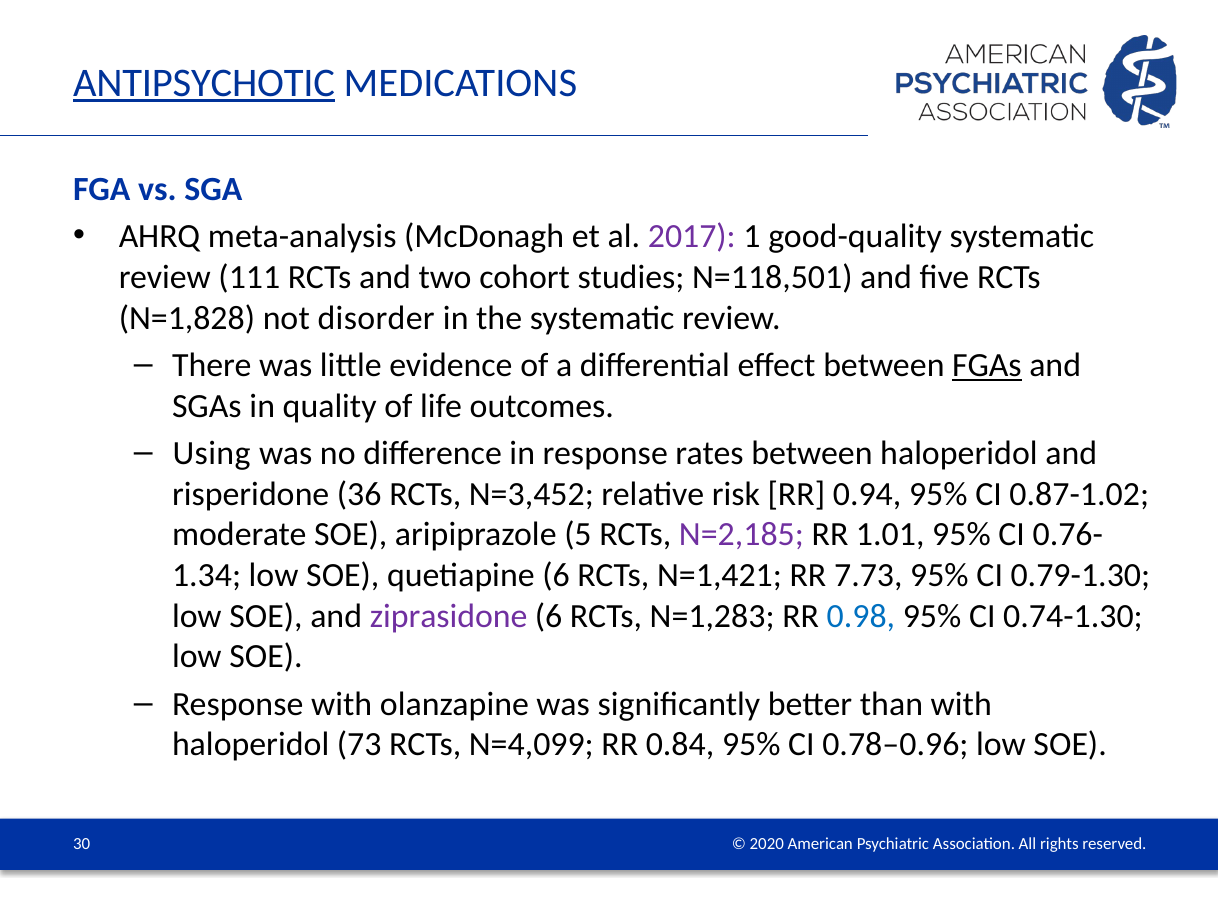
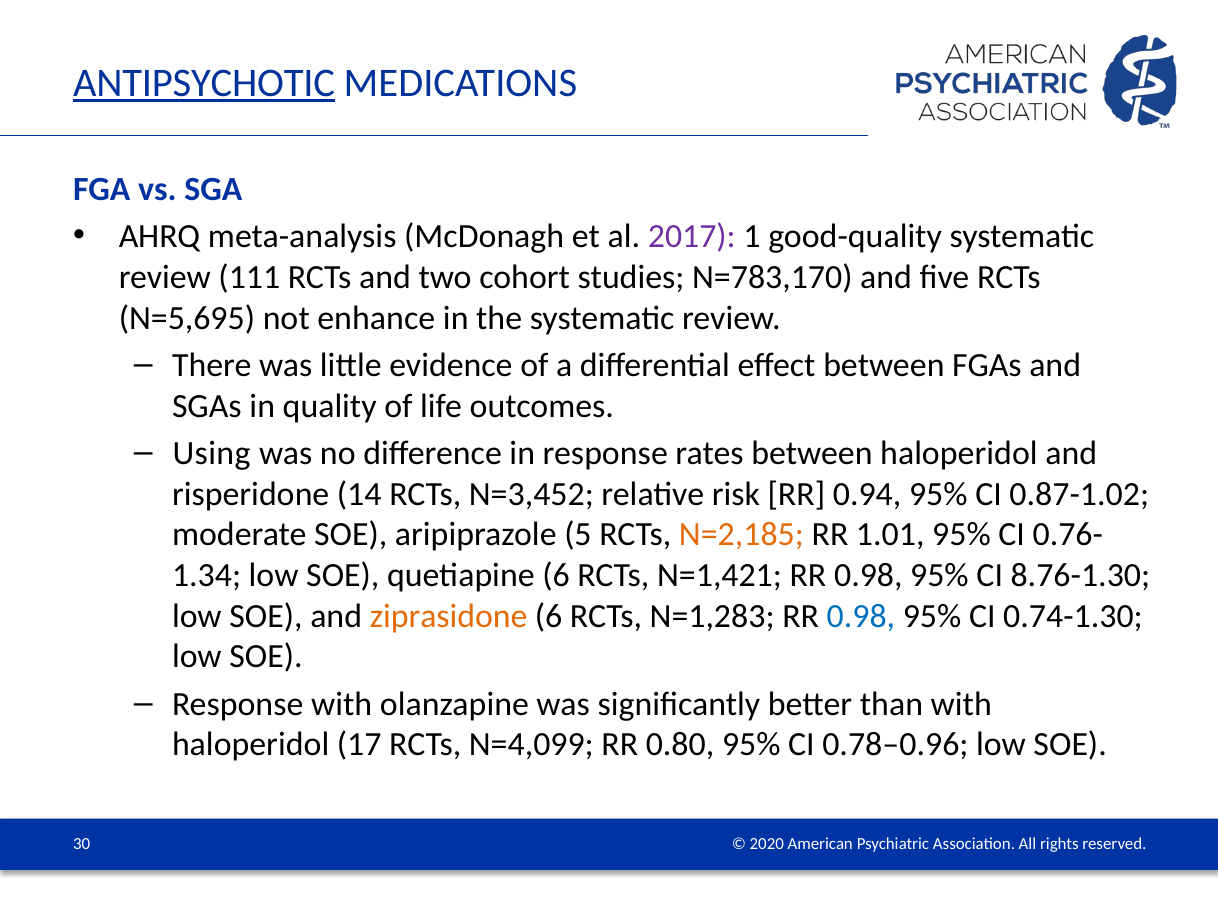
N=118,501: N=118,501 -> N=783,170
N=1,828: N=1,828 -> N=5,695
disorder: disorder -> enhance
FGAs underline: present -> none
36: 36 -> 14
N=2,185 colour: purple -> orange
N=1,421 RR 7.73: 7.73 -> 0.98
0.79-1.30: 0.79-1.30 -> 8.76-1.30
ziprasidone colour: purple -> orange
73: 73 -> 17
0.84: 0.84 -> 0.80
